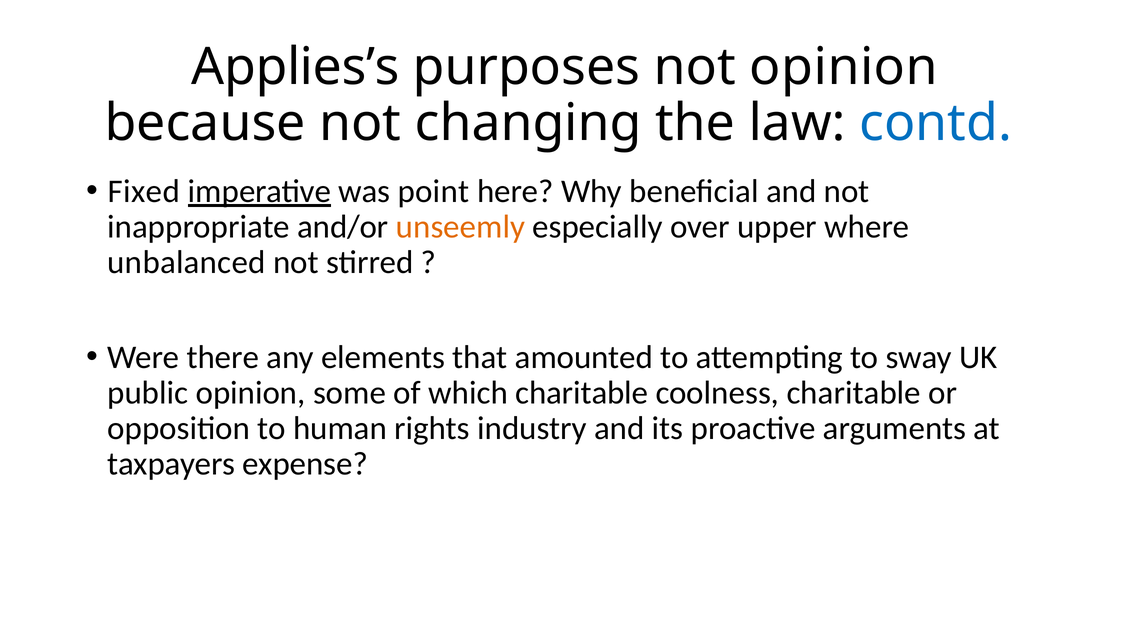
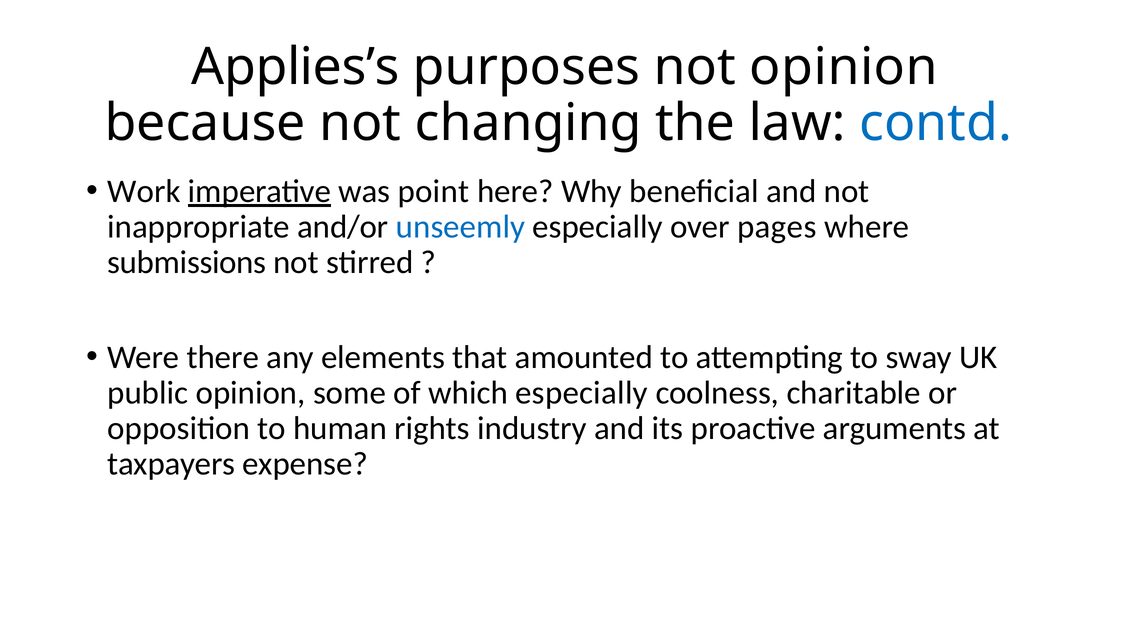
Fixed: Fixed -> Work
unseemly colour: orange -> blue
upper: upper -> pages
unbalanced: unbalanced -> submissions
which charitable: charitable -> especially
